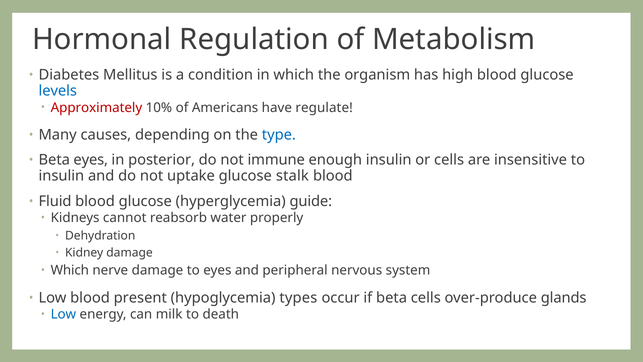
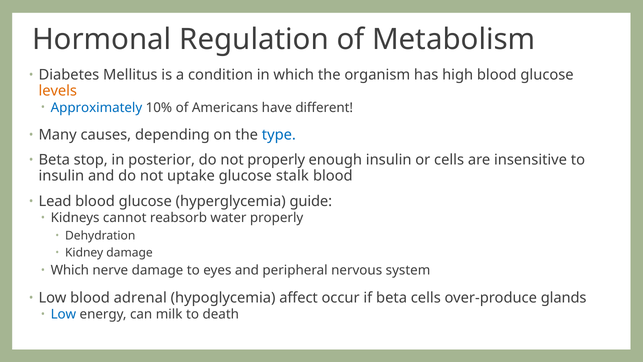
levels colour: blue -> orange
Approximately colour: red -> blue
regulate: regulate -> different
Beta eyes: eyes -> stop
not immune: immune -> properly
Fluid: Fluid -> Lead
present: present -> adrenal
types: types -> affect
